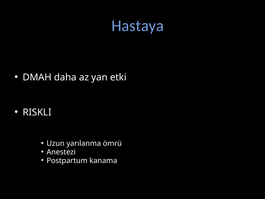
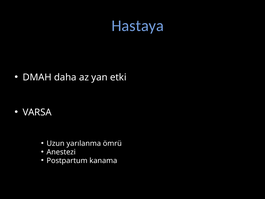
RISKLI: RISKLI -> VARSA
